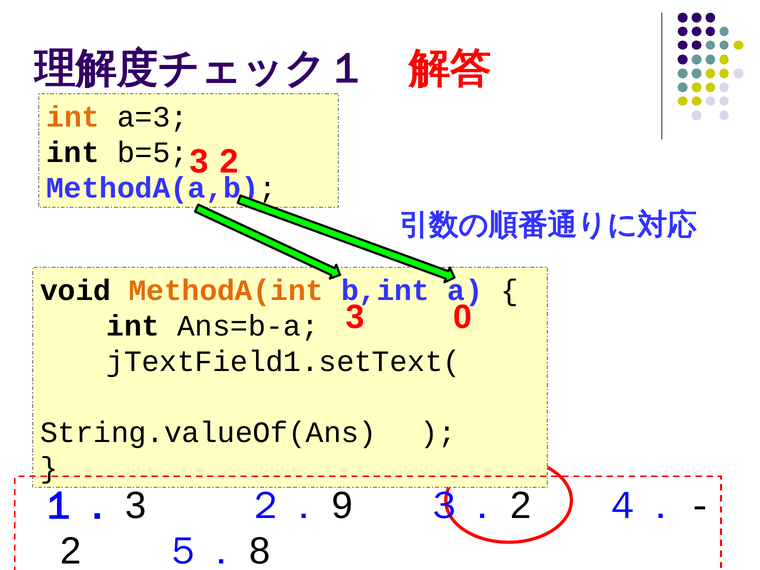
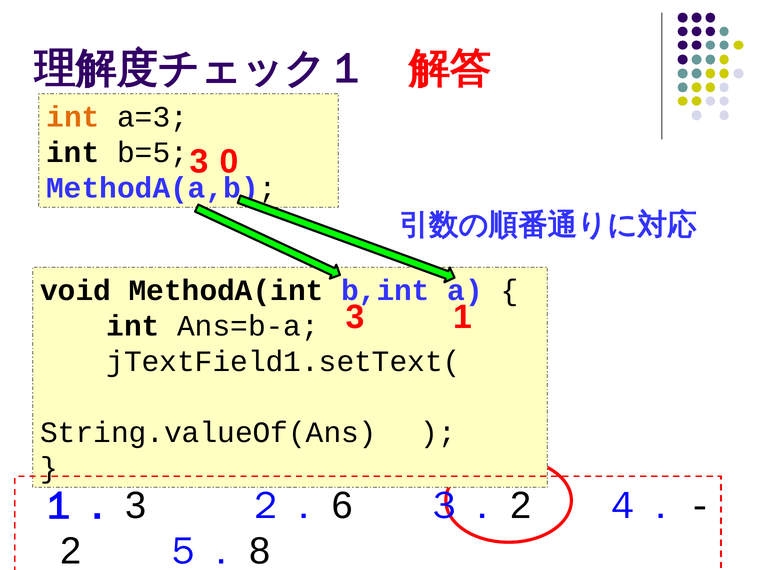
3 2: 2 -> 0
MethodA(int colour: orange -> black
0: 0 -> 1
9: 9 -> 6
